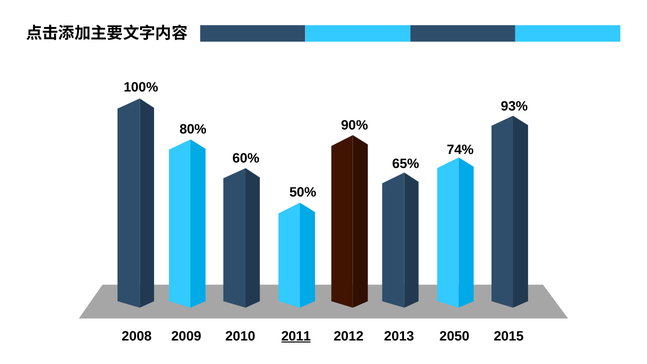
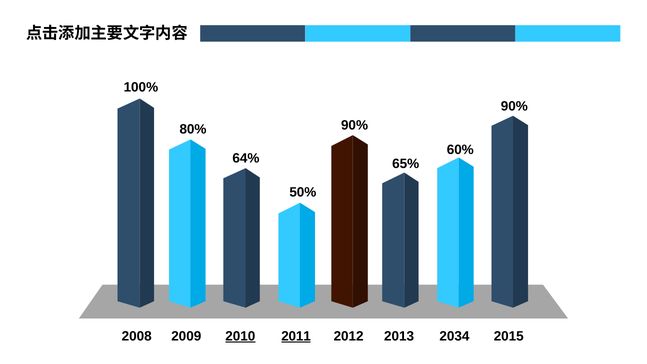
93% at (514, 106): 93% -> 90%
74%: 74% -> 60%
60%: 60% -> 64%
2010 underline: none -> present
2050: 2050 -> 2034
